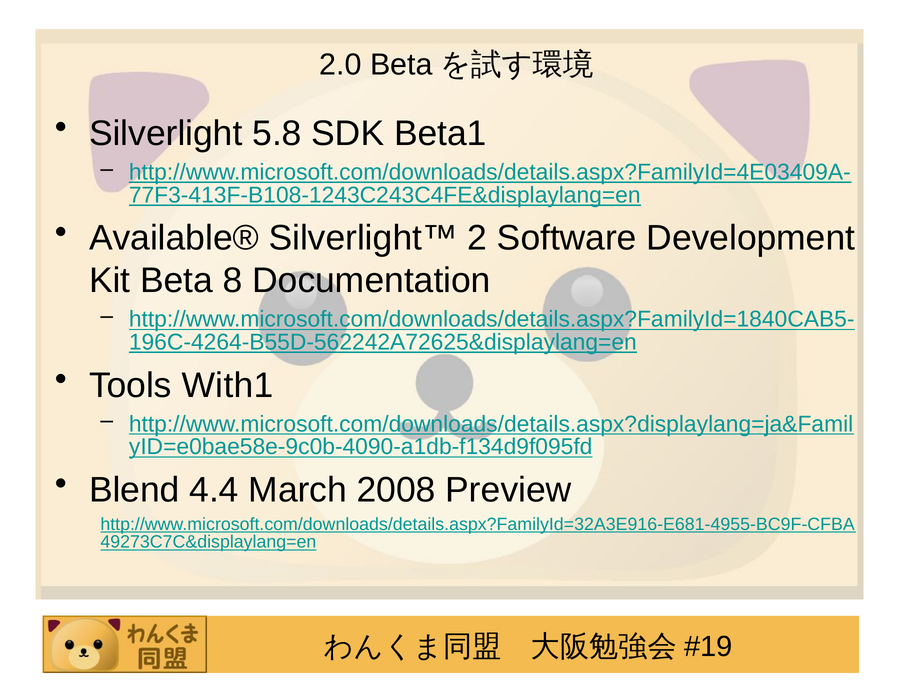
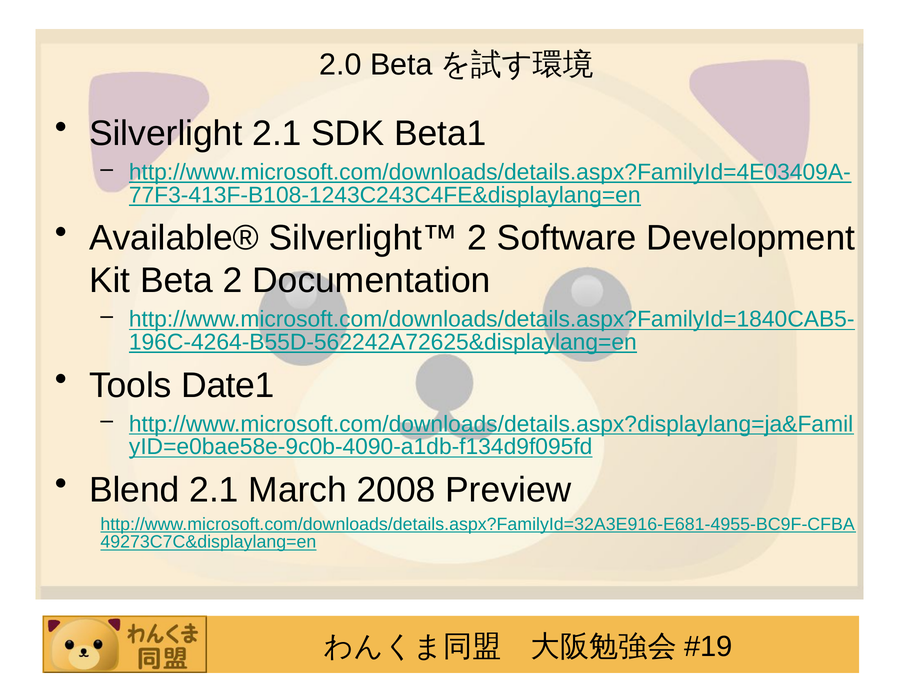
Silverlight 5.8: 5.8 -> 2.1
Beta 8: 8 -> 2
With1: With1 -> Date1
Blend 4.4: 4.4 -> 2.1
